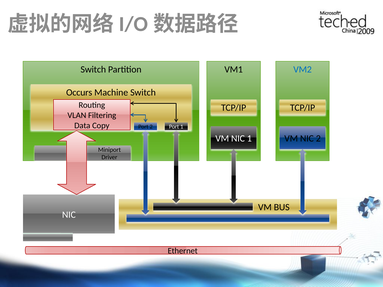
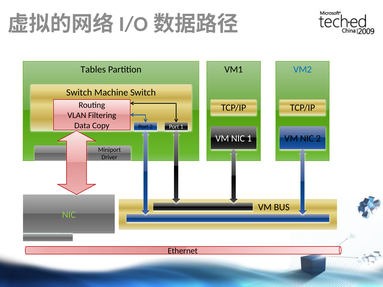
Switch at (93, 70): Switch -> Tables
Occurs at (79, 93): Occurs -> Switch
NIC at (69, 215) colour: white -> light green
